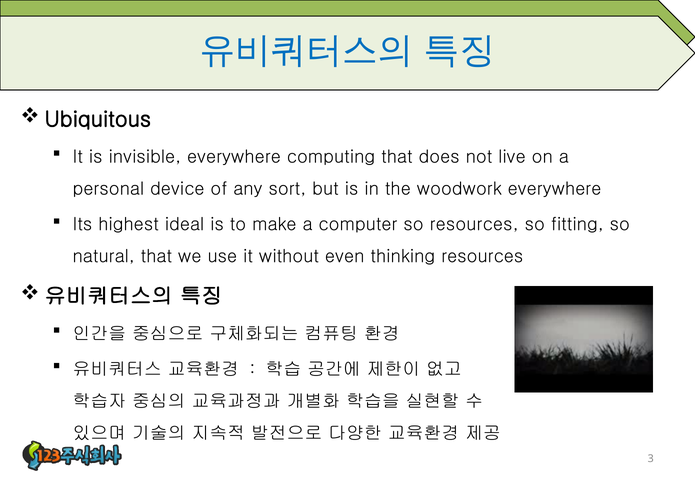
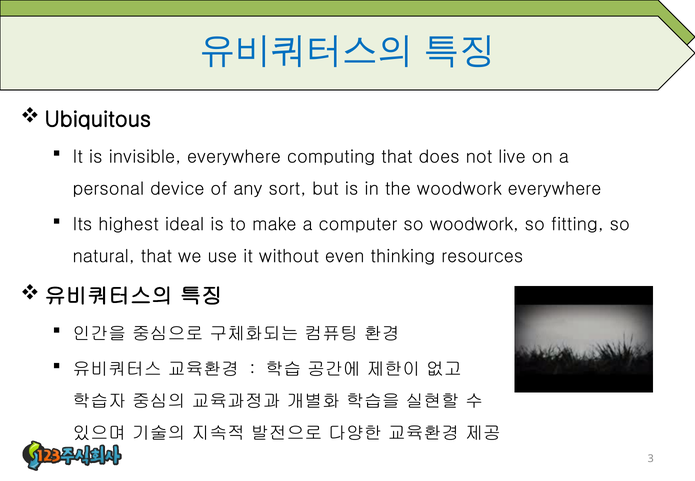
so resources: resources -> woodwork
